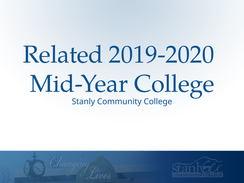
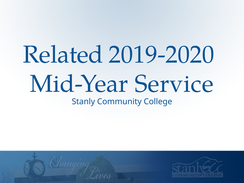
Mid-Year College: College -> Service
